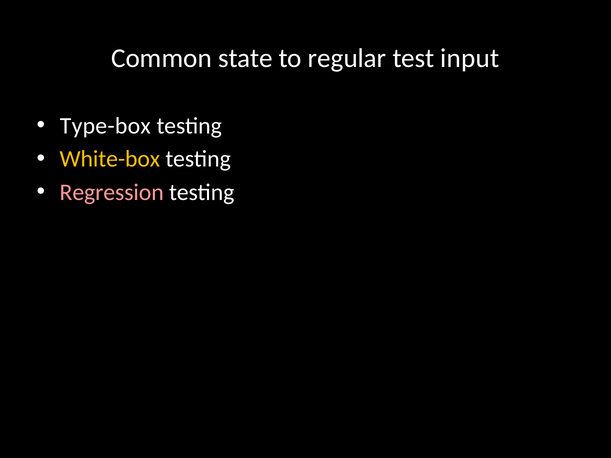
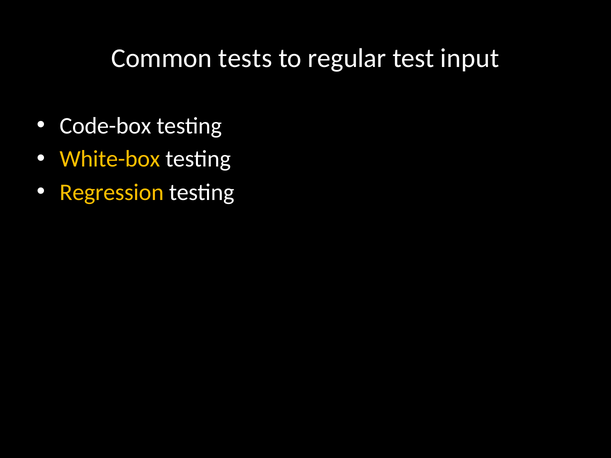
state: state -> tests
Type-box: Type-box -> Code-box
Regression colour: pink -> yellow
